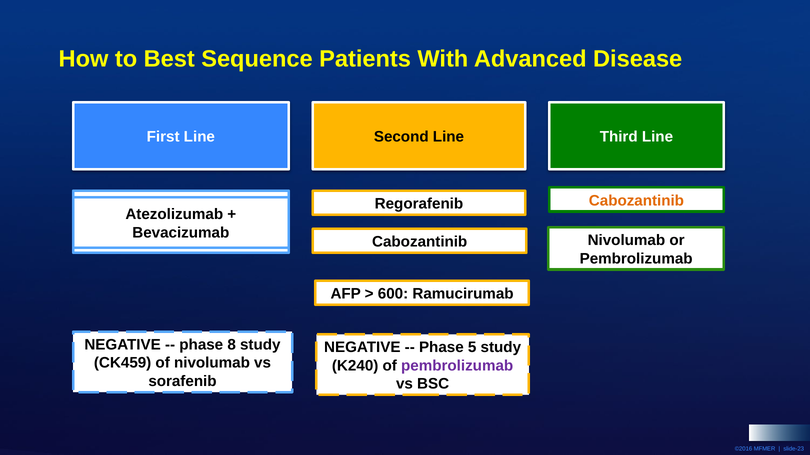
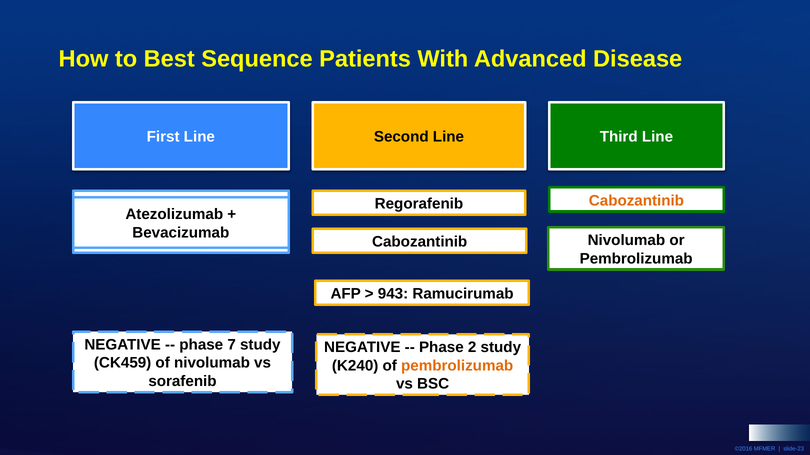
600: 600 -> 943
8: 8 -> 7
5: 5 -> 2
pembrolizumab at (457, 366) colour: purple -> orange
